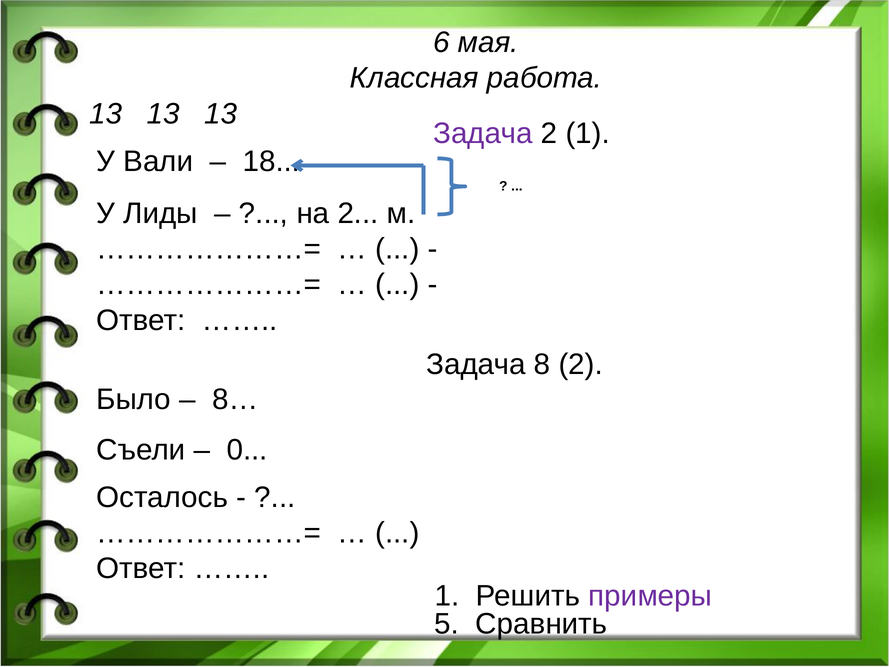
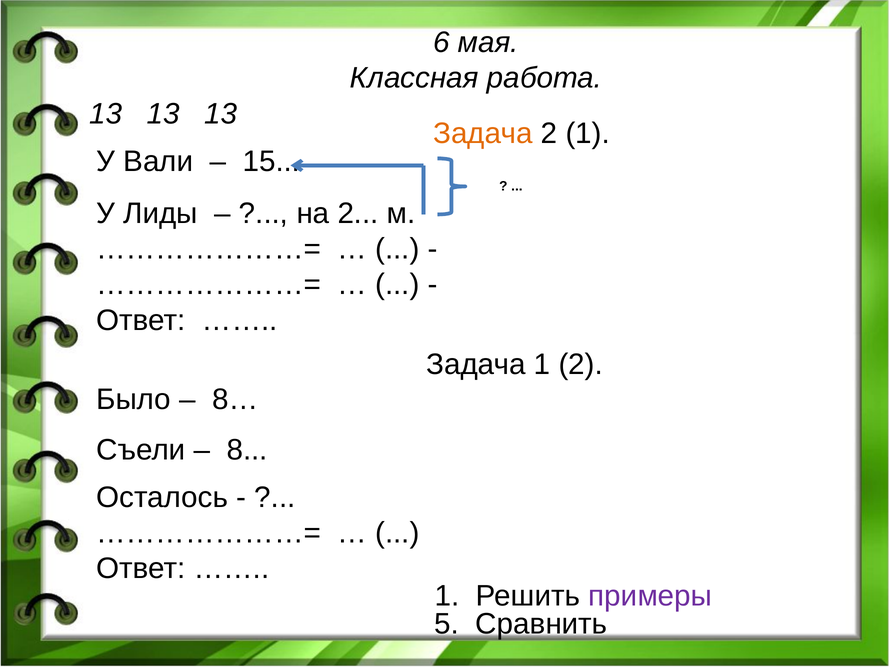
Задача at (483, 134) colour: purple -> orange
18: 18 -> 15
Задача 8: 8 -> 1
0: 0 -> 8
